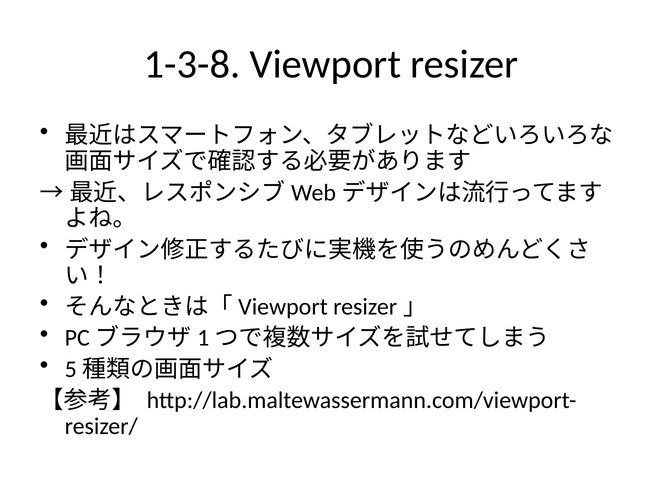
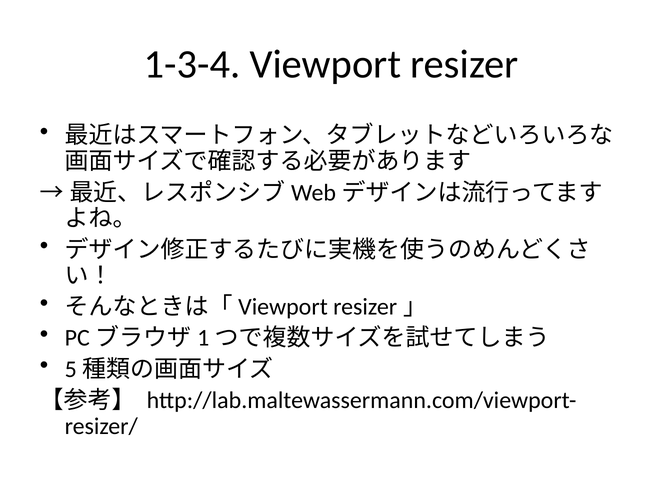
1-3-8: 1-3-8 -> 1-3-4
